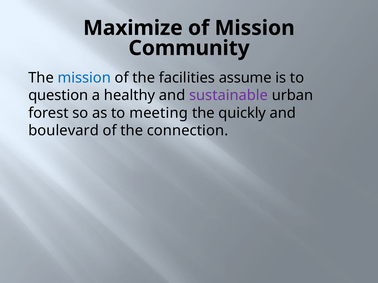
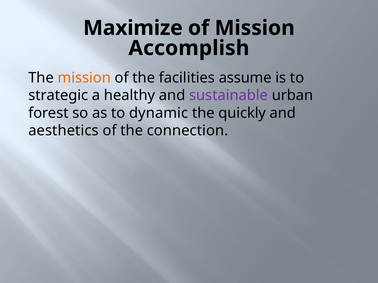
Community: Community -> Accomplish
mission at (84, 78) colour: blue -> orange
question: question -> strategic
meeting: meeting -> dynamic
boulevard: boulevard -> aesthetics
